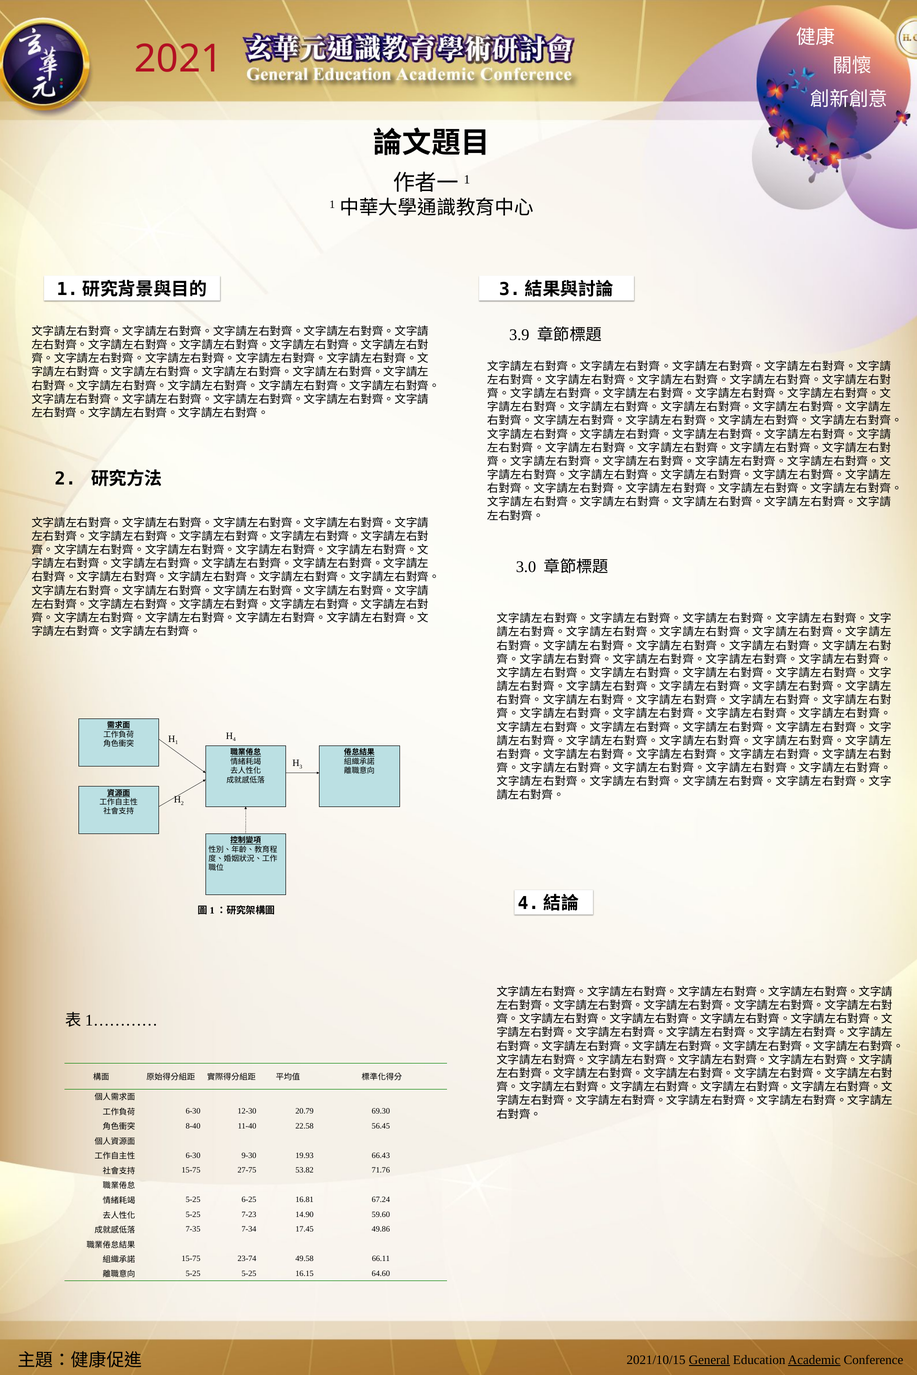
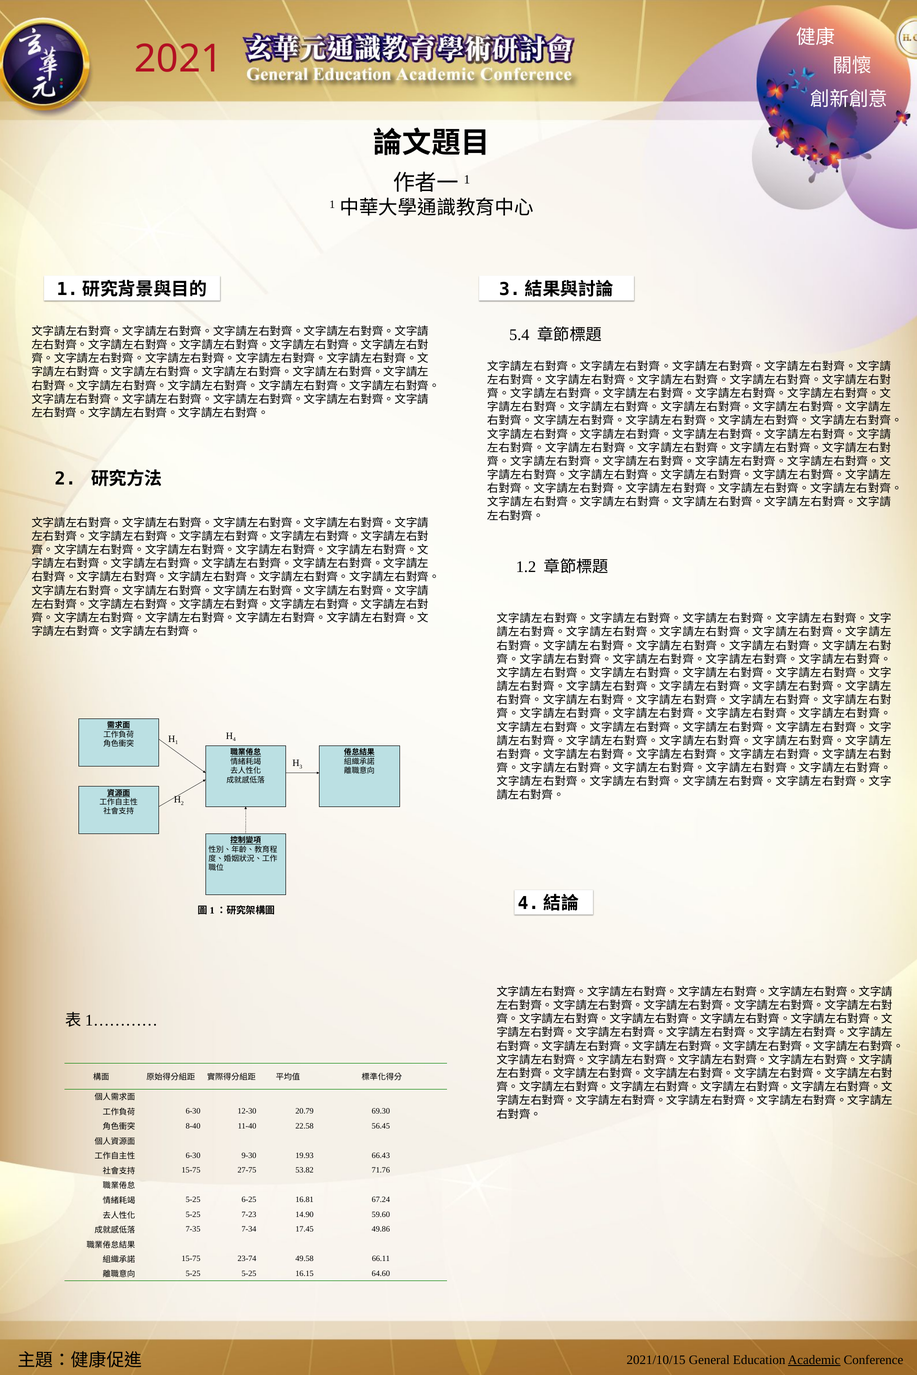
3.9: 3.9 -> 5.4
3.0: 3.0 -> 1.2
General underline: present -> none
